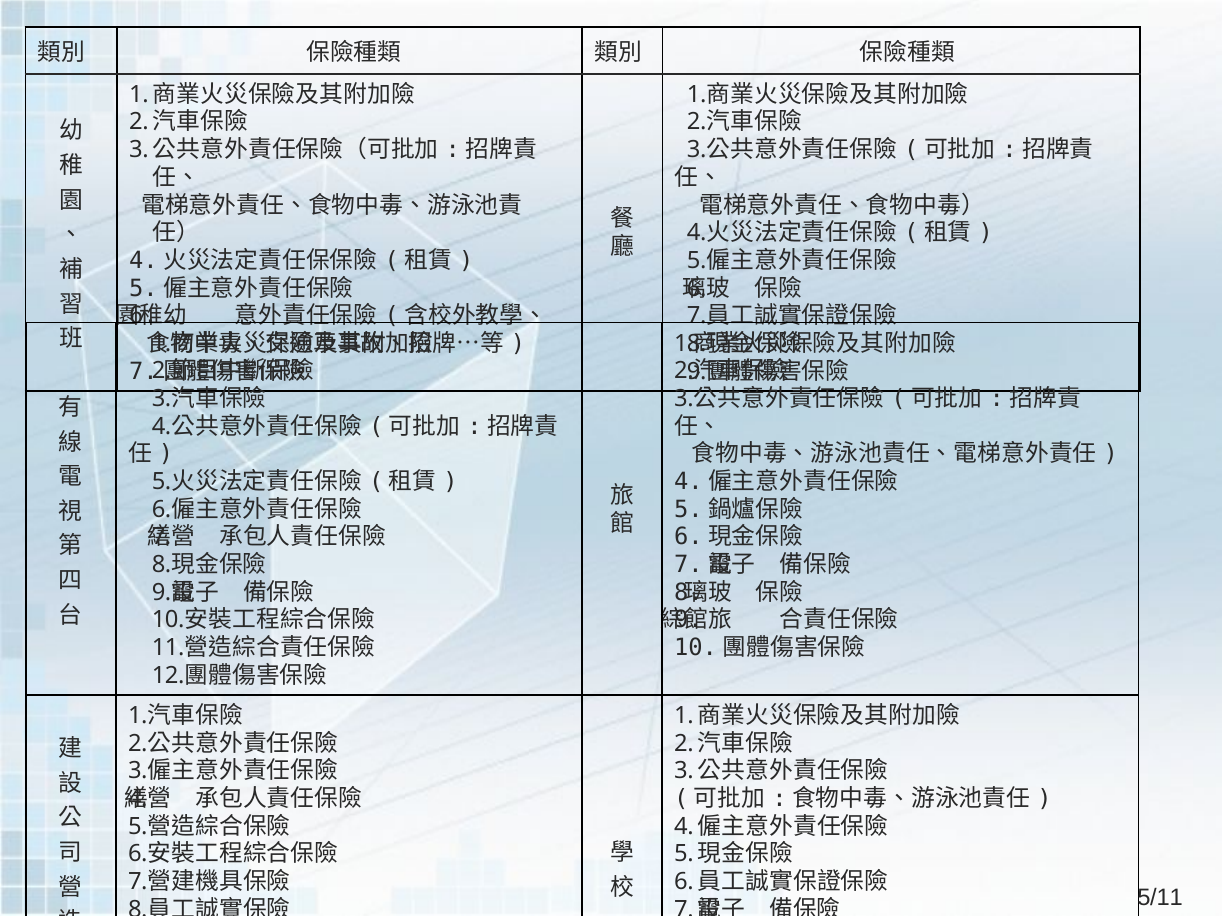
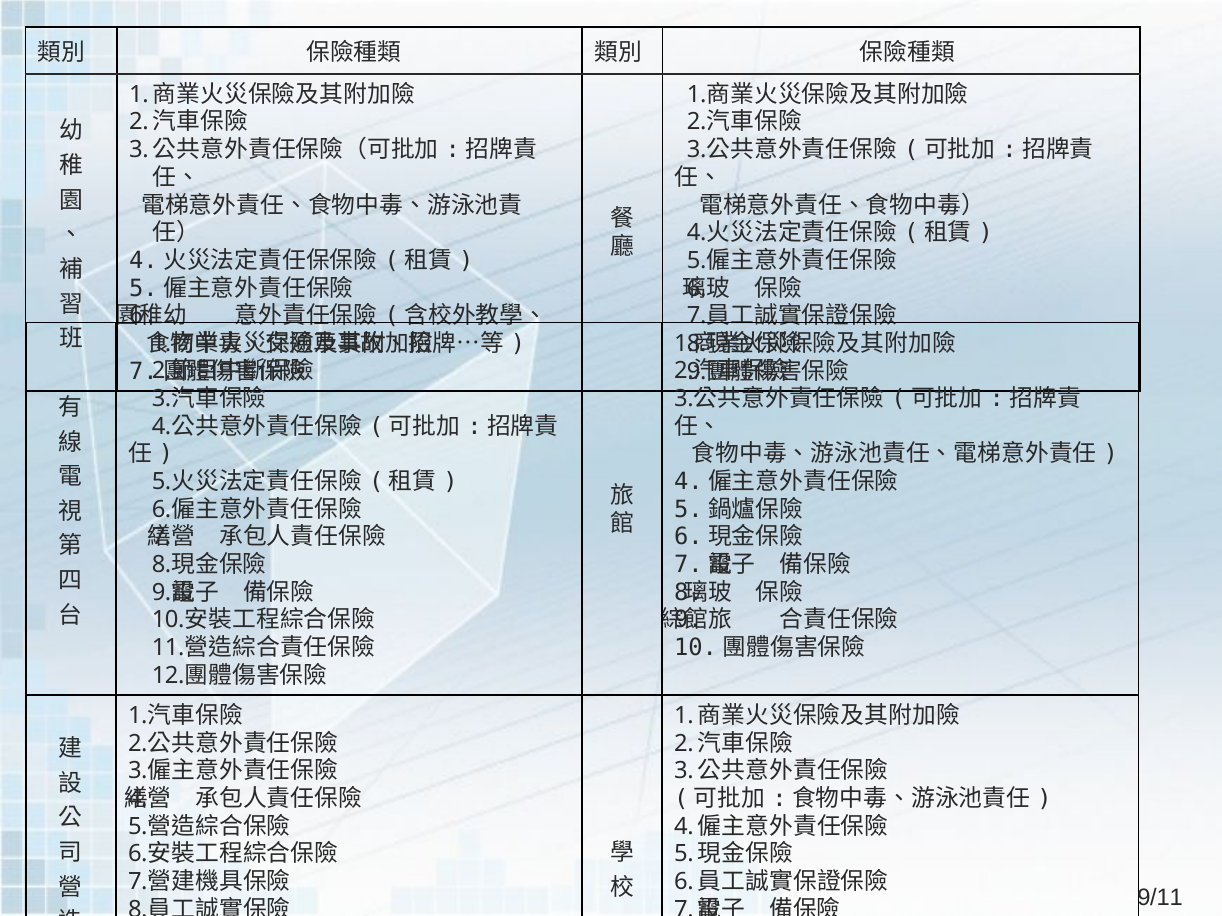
5/11: 5/11 -> 9/11
